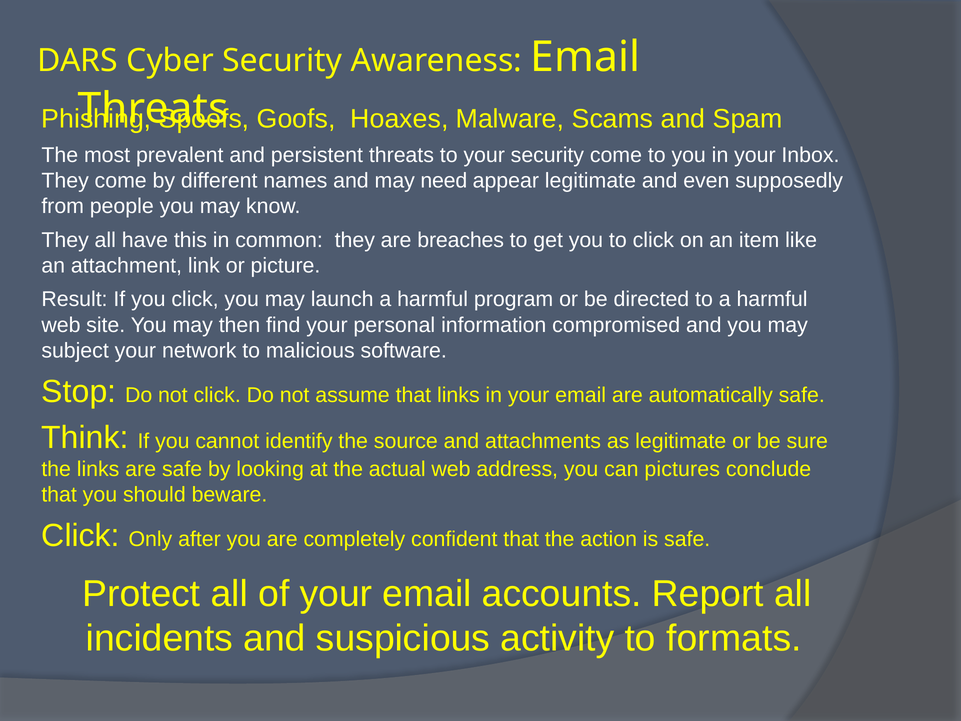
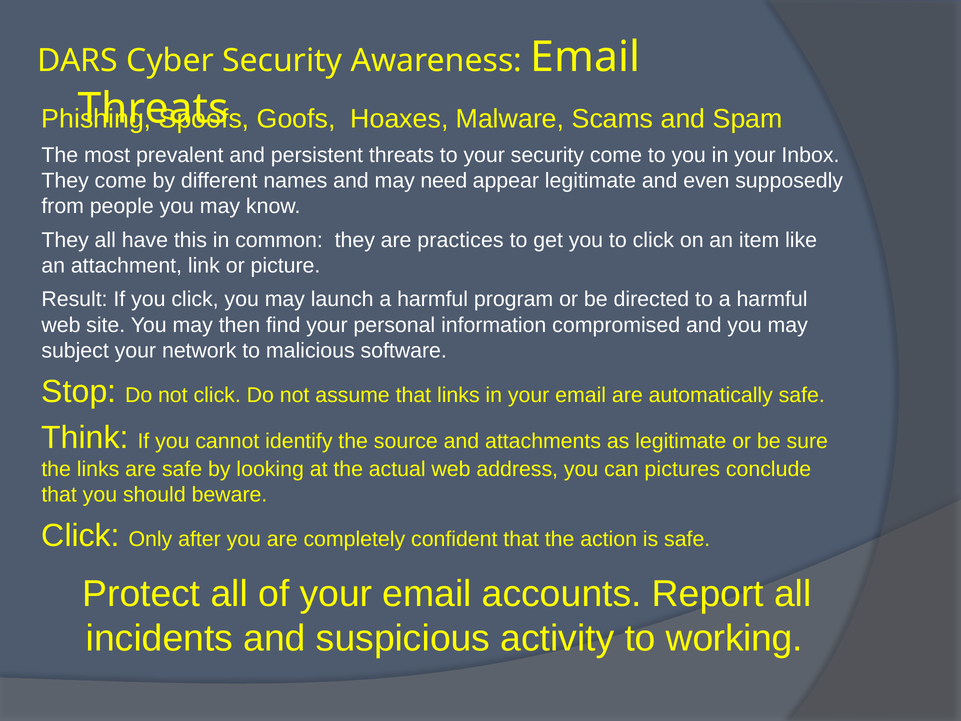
breaches: breaches -> practices
formats: formats -> working
